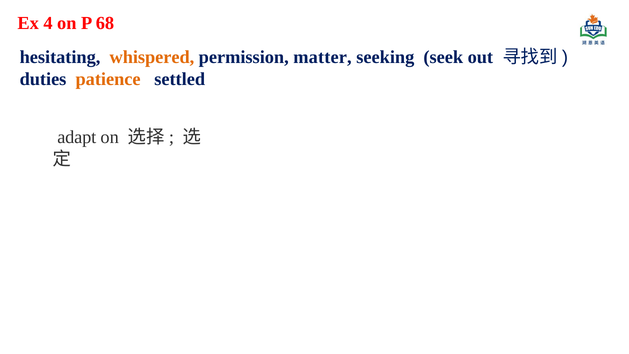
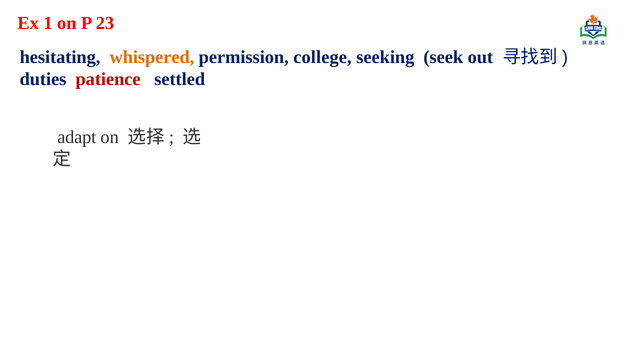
4: 4 -> 1
68: 68 -> 23
matter: matter -> college
patience colour: orange -> red
